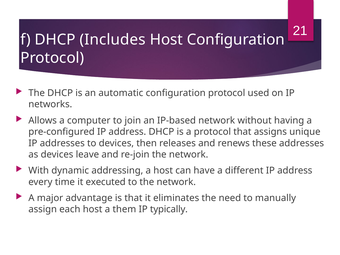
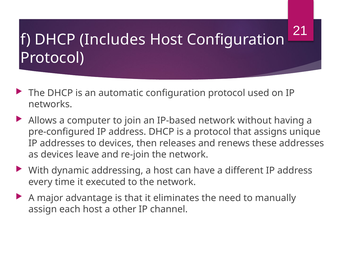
them: them -> other
typically: typically -> channel
